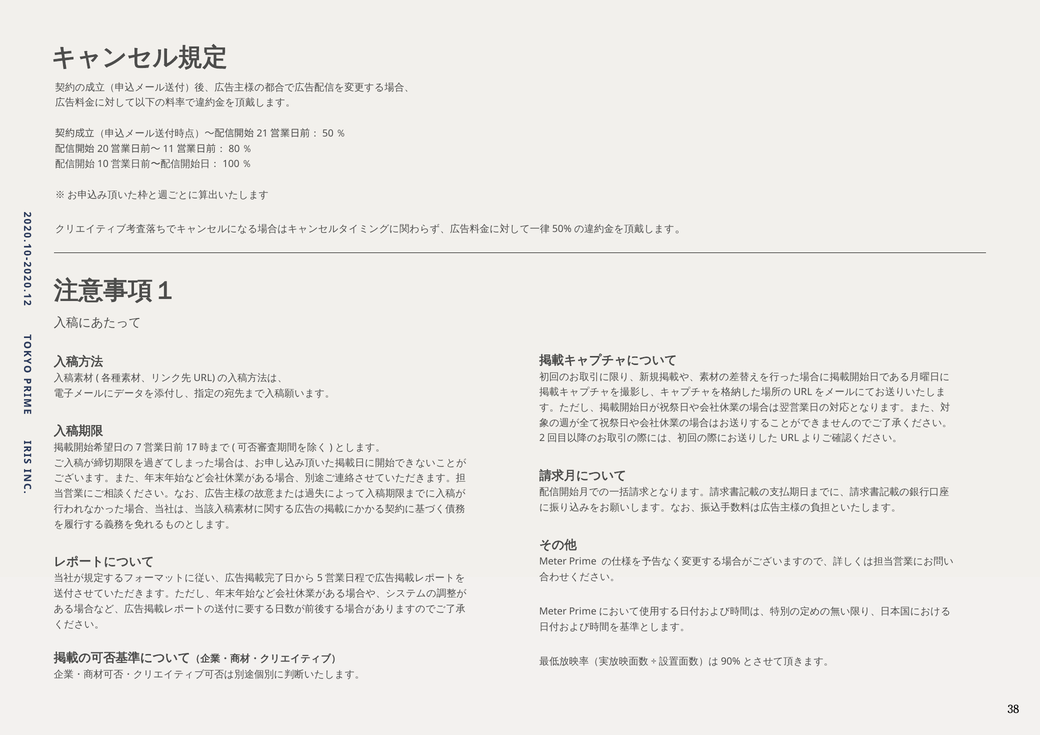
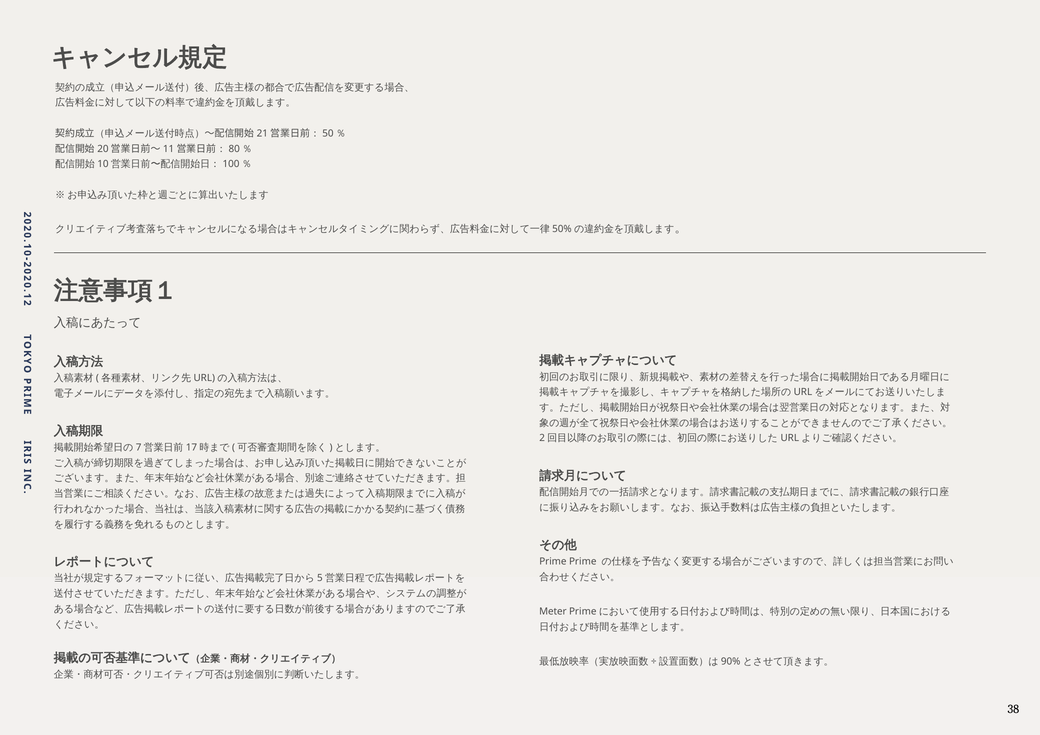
Meter at (553, 562): Meter -> Prime
